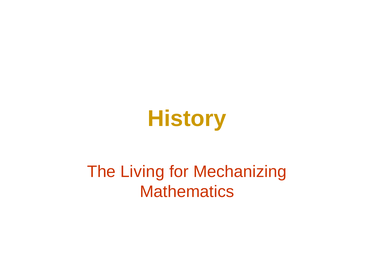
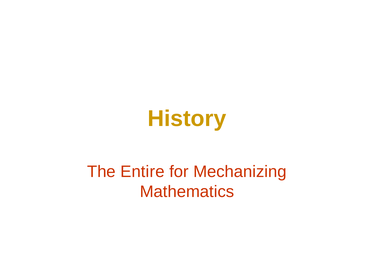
Living: Living -> Entire
